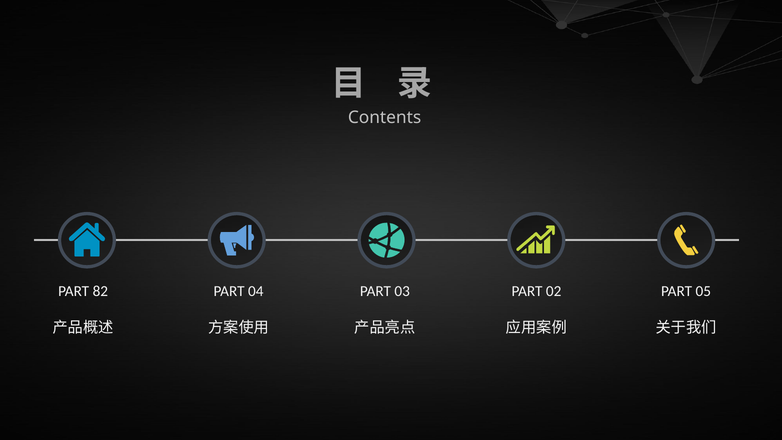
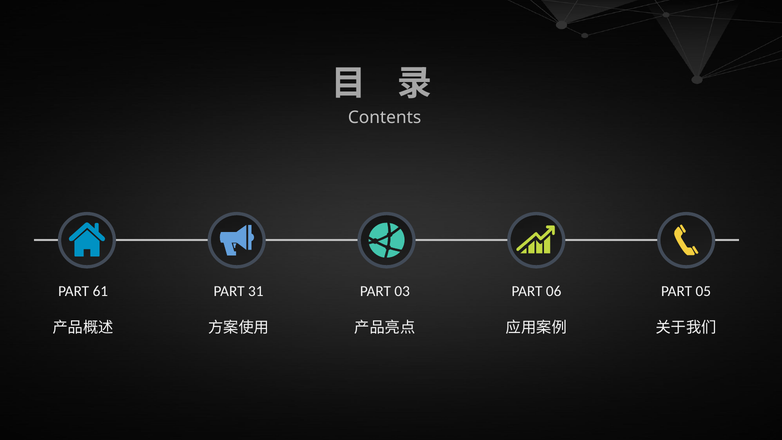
82: 82 -> 61
04: 04 -> 31
02: 02 -> 06
